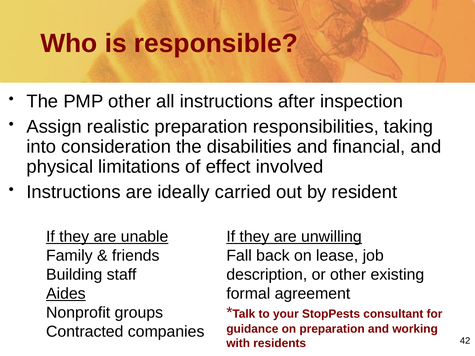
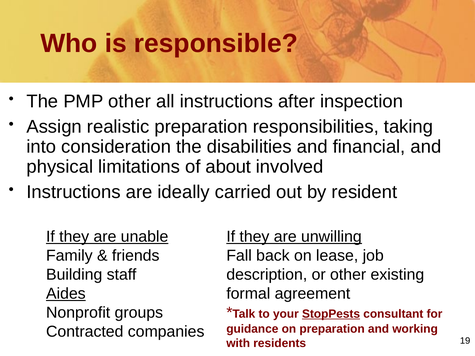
effect: effect -> about
StopPests underline: none -> present
42: 42 -> 19
